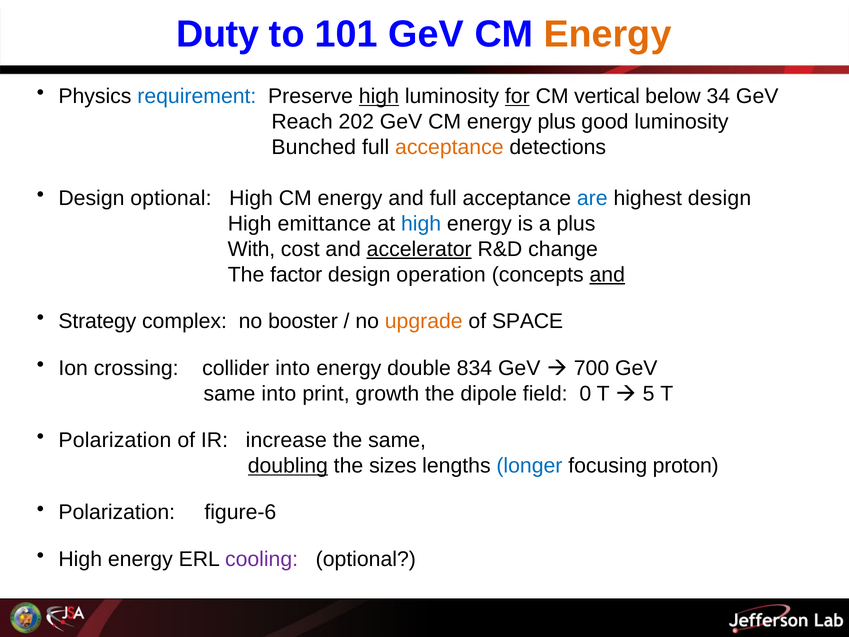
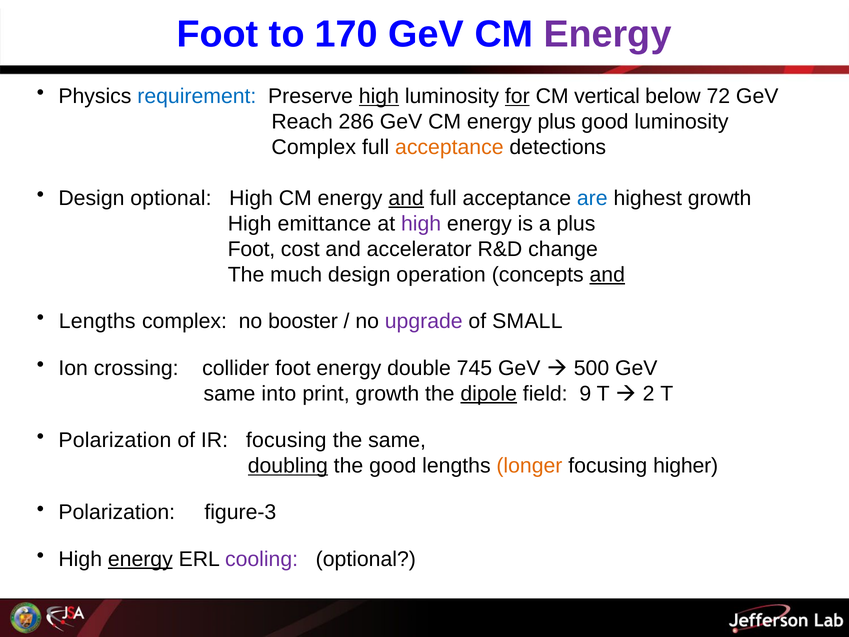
Duty at (218, 34): Duty -> Foot
101: 101 -> 170
Energy at (608, 34) colour: orange -> purple
34: 34 -> 72
202: 202 -> 286
Bunched at (314, 147): Bunched -> Complex
and at (406, 198) underline: none -> present
highest design: design -> growth
high at (421, 224) colour: blue -> purple
With at (251, 249): With -> Foot
accelerator underline: present -> none
factor: factor -> much
Strategy at (97, 321): Strategy -> Lengths
upgrade colour: orange -> purple
SPACE: SPACE -> SMALL
collider into: into -> foot
834: 834 -> 745
700: 700 -> 500
dipole underline: none -> present
0: 0 -> 9
5: 5 -> 2
IR increase: increase -> focusing
the sizes: sizes -> good
longer colour: blue -> orange
proton: proton -> higher
figure-6: figure-6 -> figure-3
energy at (140, 559) underline: none -> present
